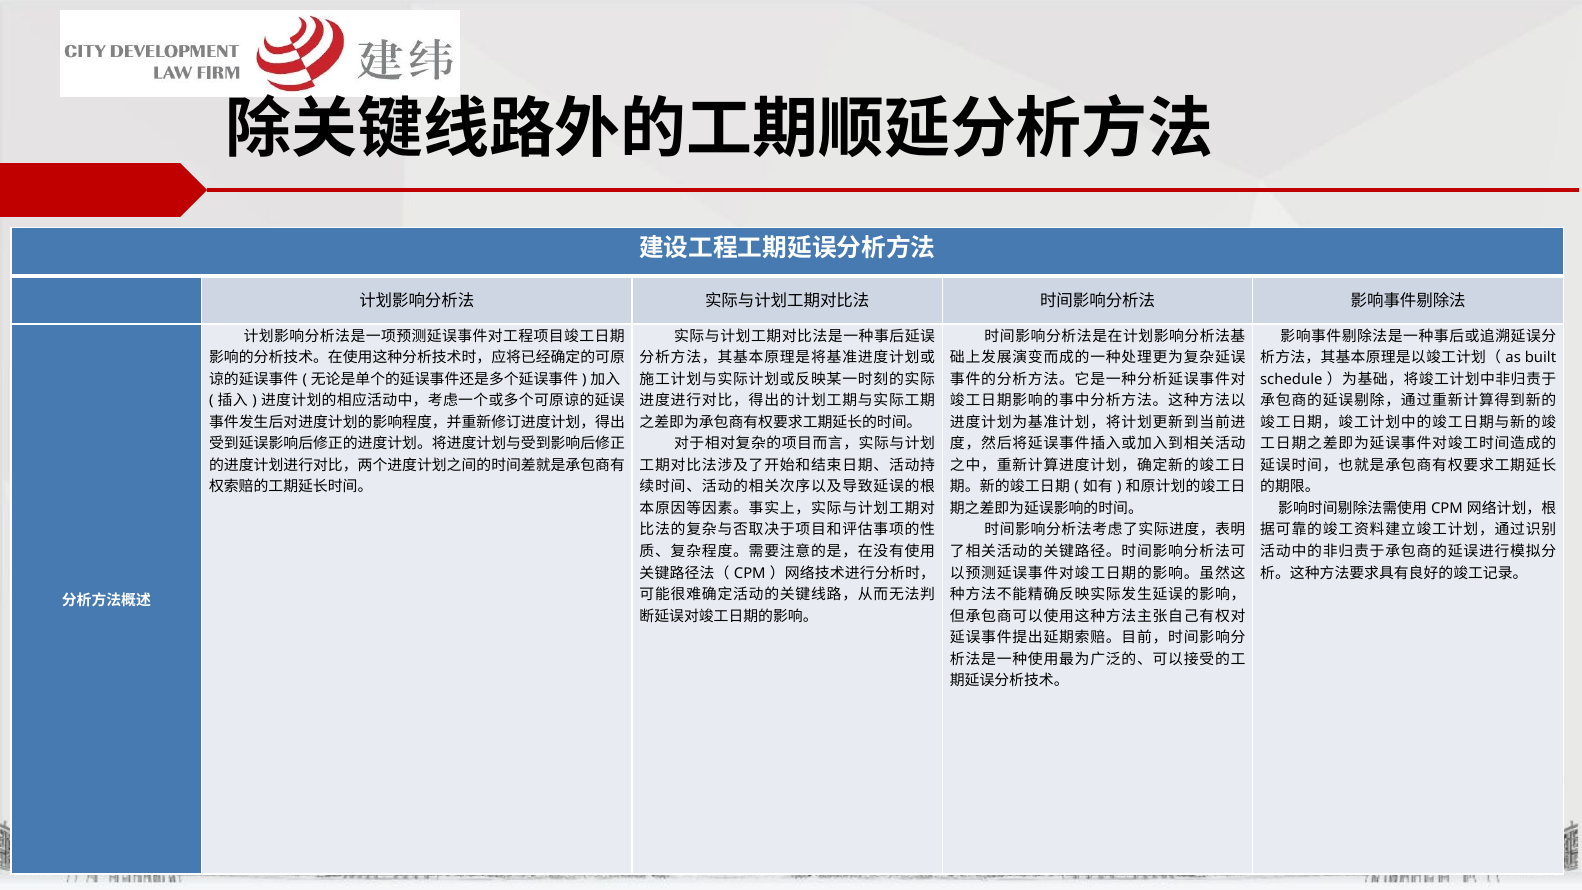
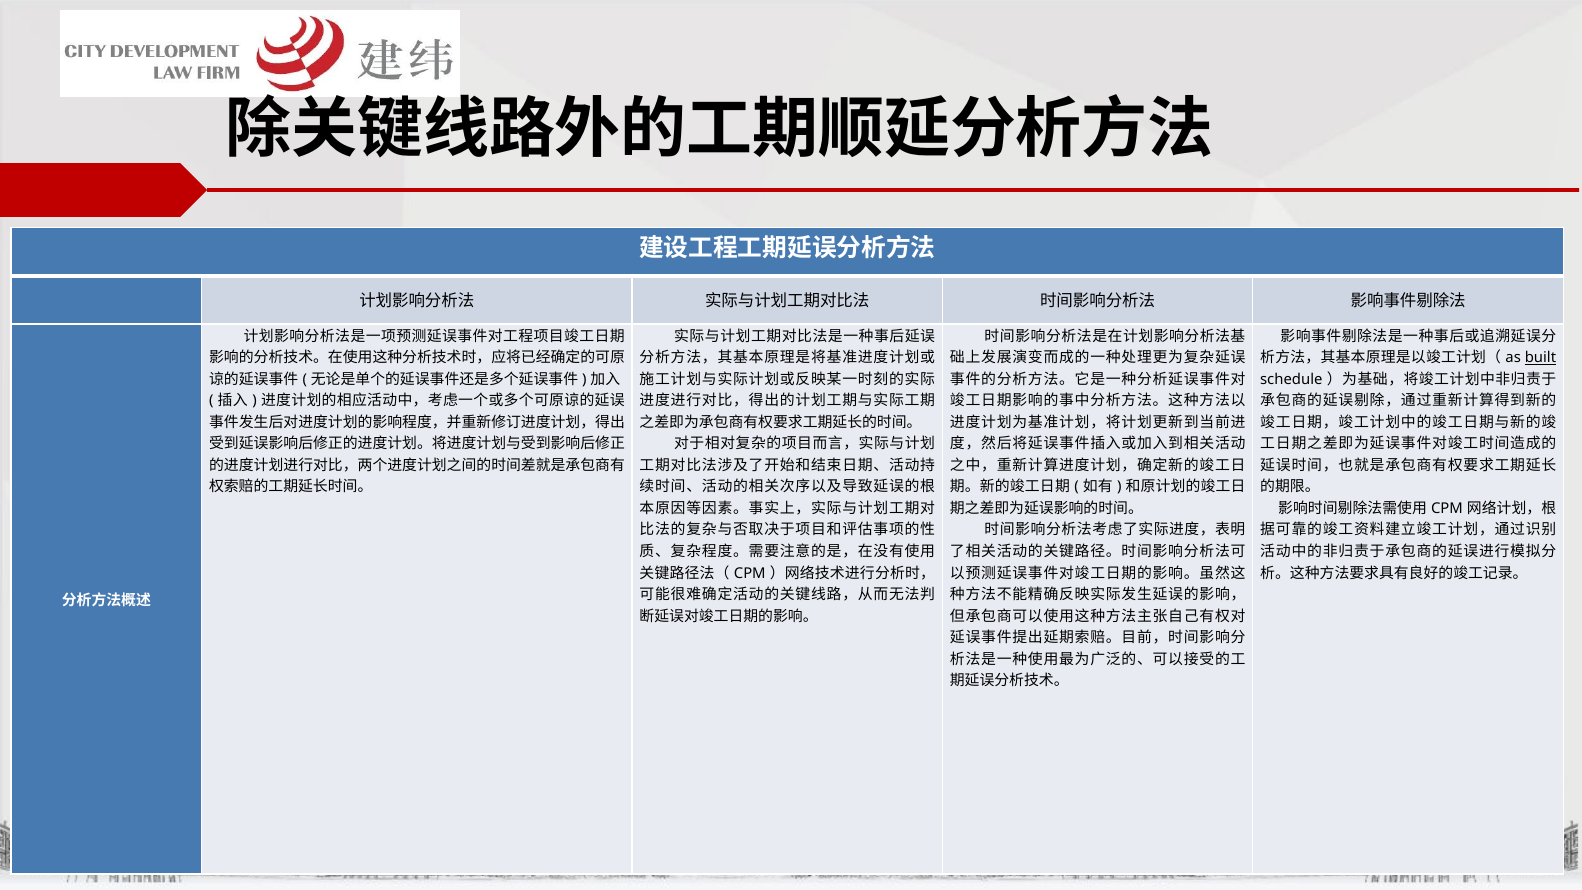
built underline: none -> present
